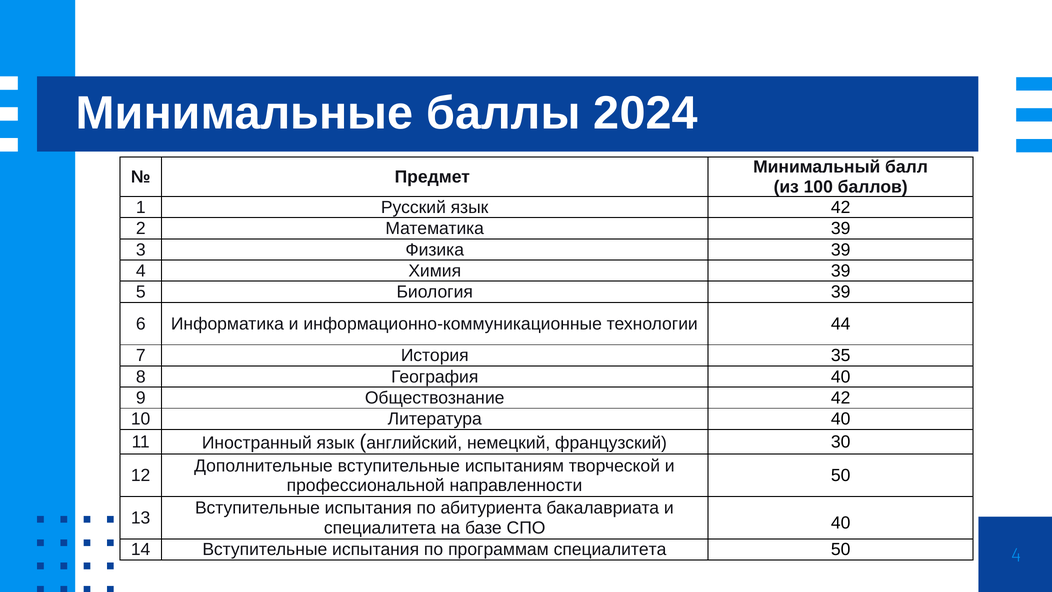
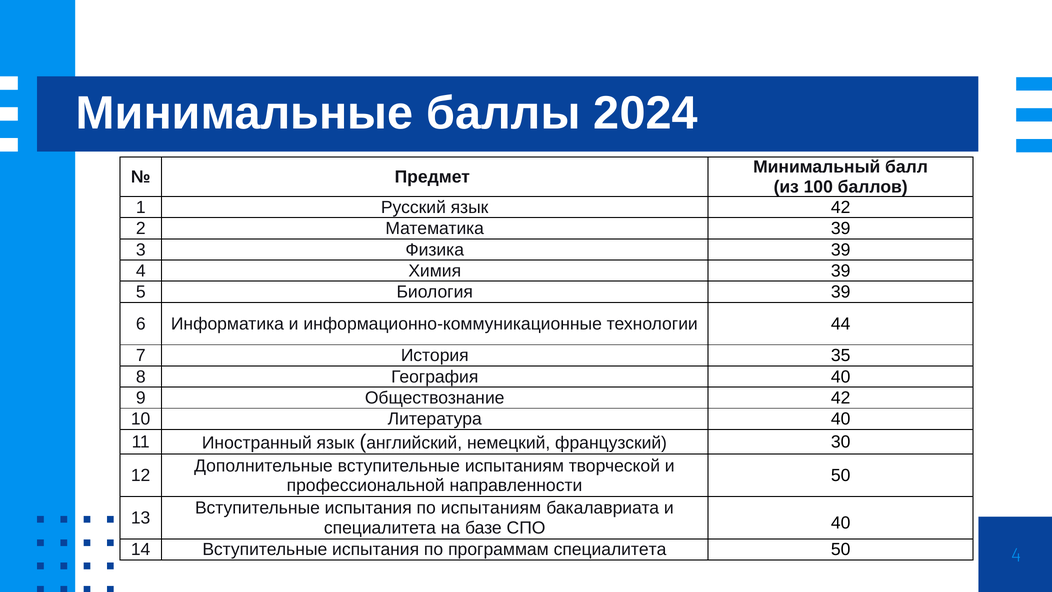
по абитуриента: абитуриента -> испытаниям
